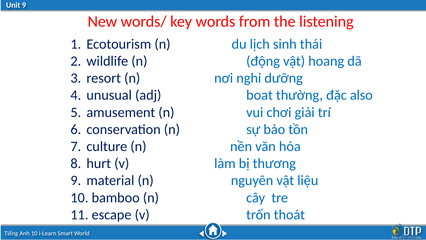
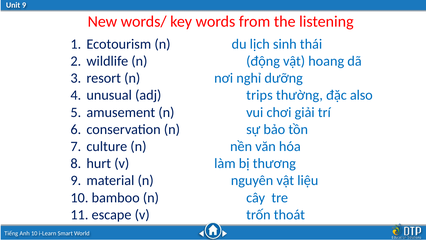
boat: boat -> trips
